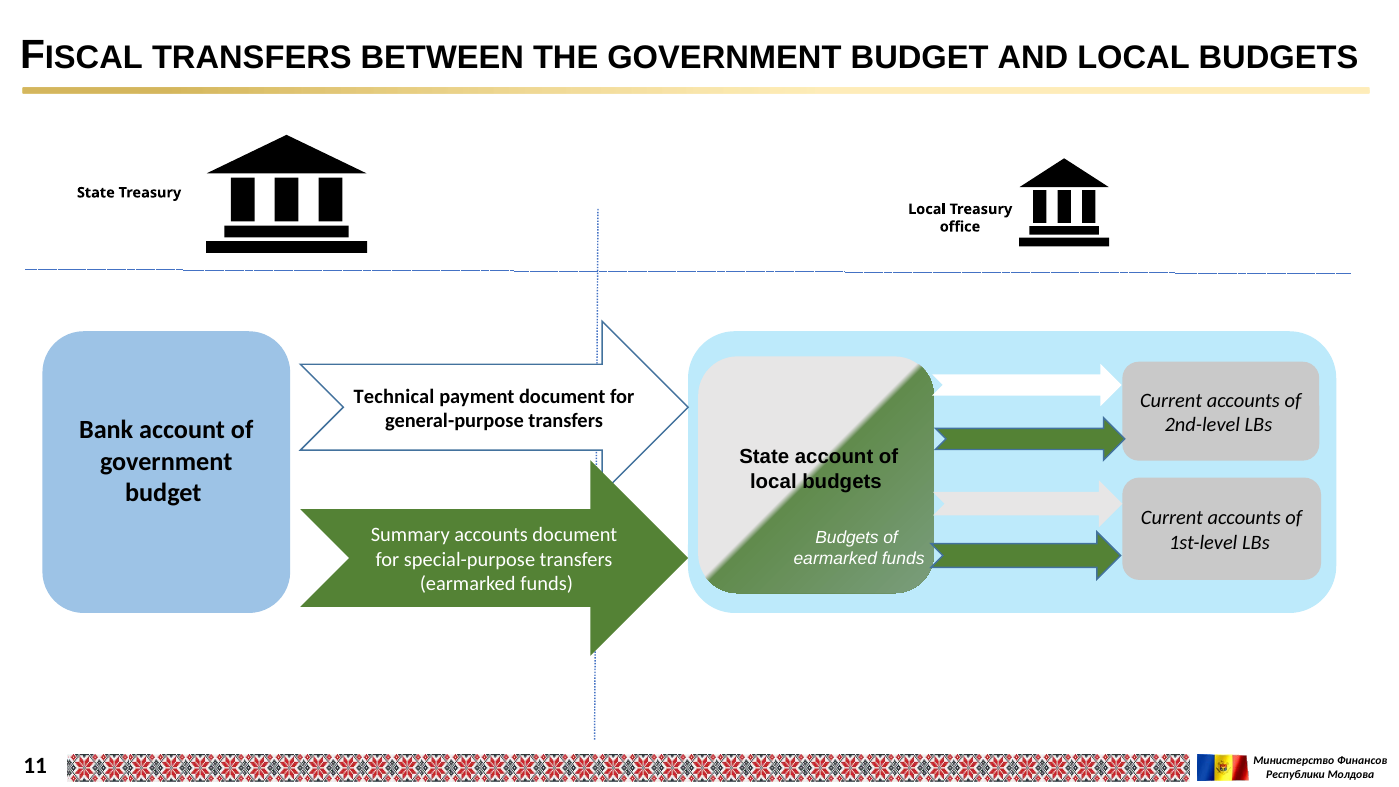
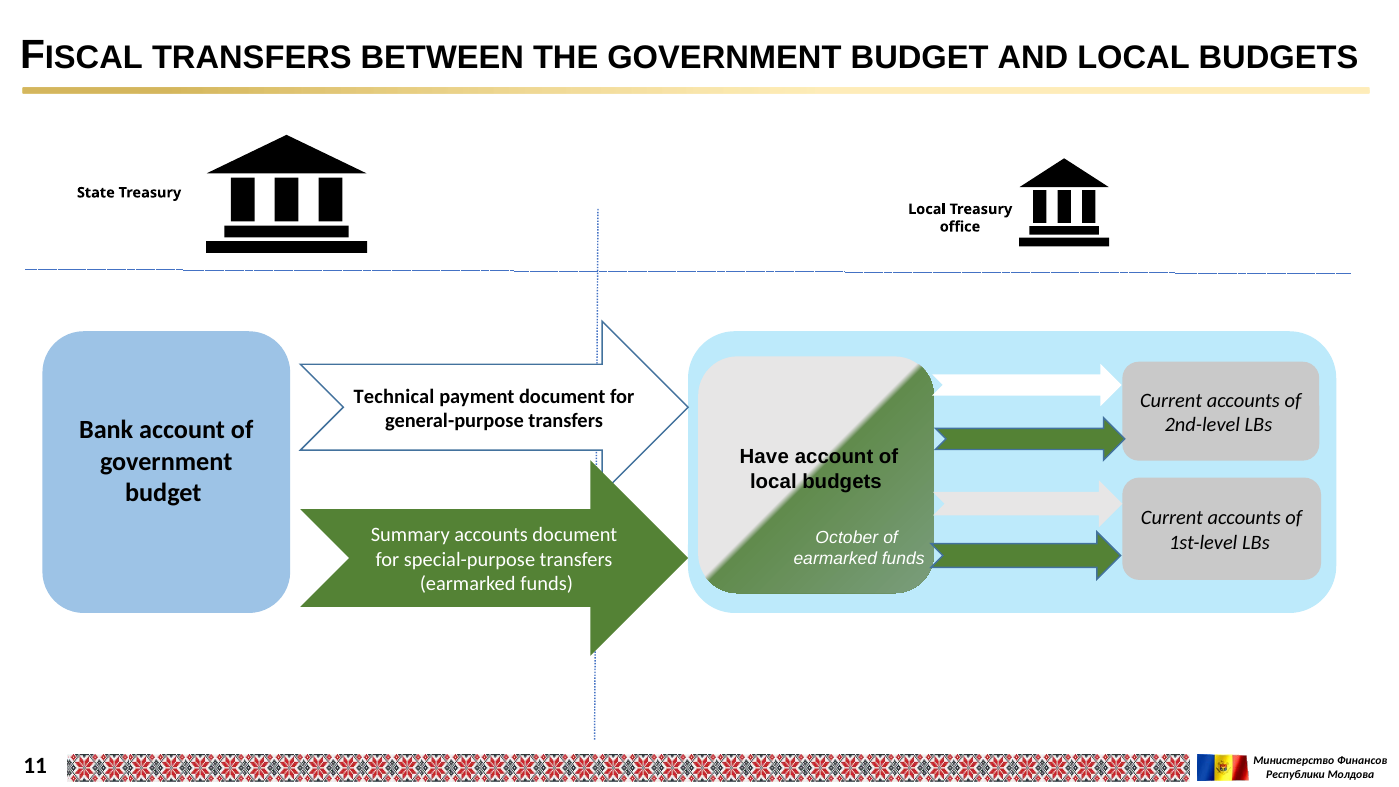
State at (764, 457): State -> Have
Budgets at (847, 538): Budgets -> October
